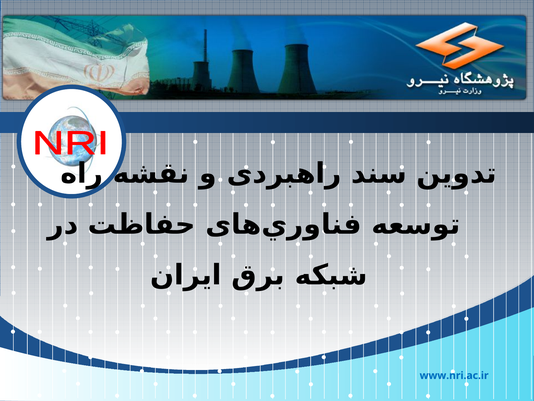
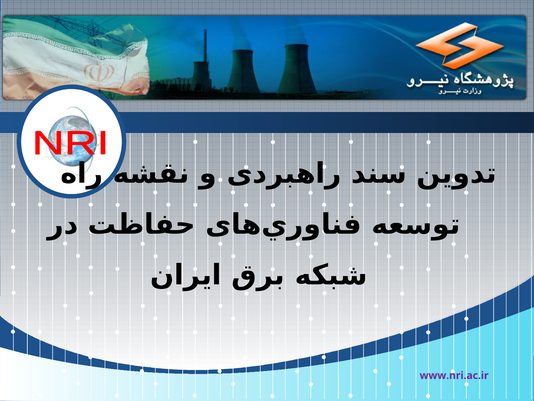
www.nri.ac.ir colour: blue -> purple
